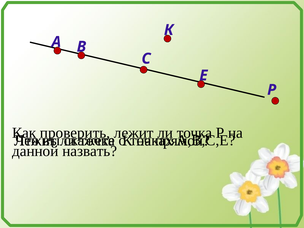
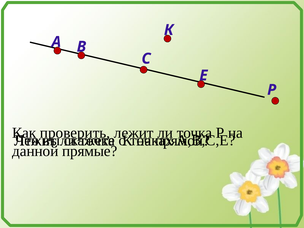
назвать: назвать -> прямые
